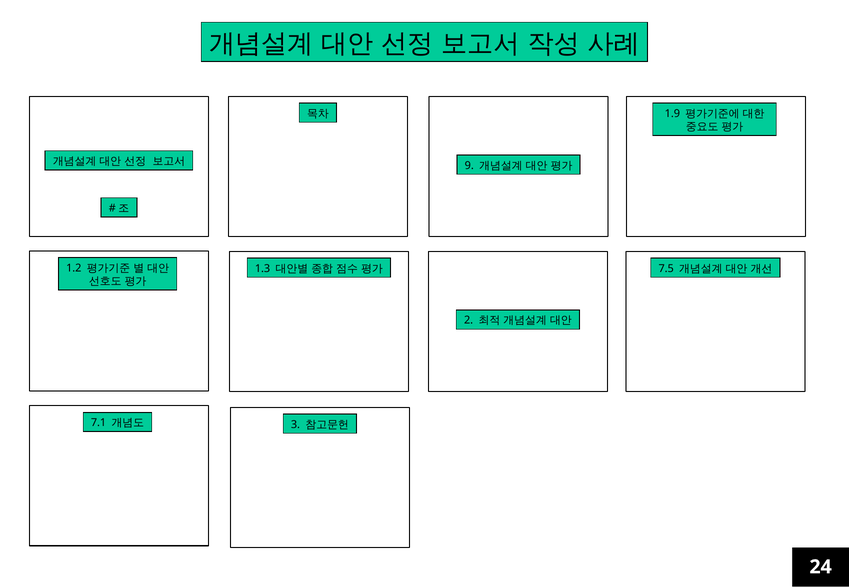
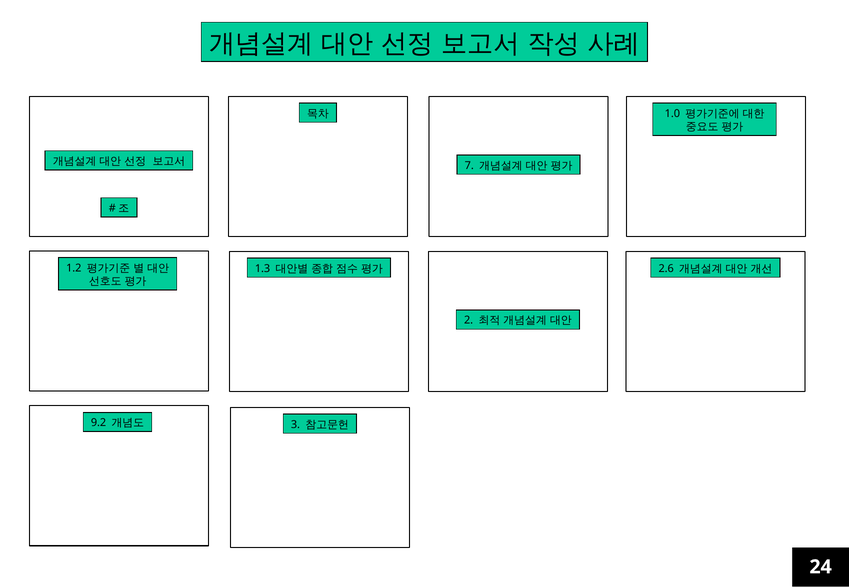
1.9: 1.9 -> 1.0
9: 9 -> 7
7.5: 7.5 -> 2.6
7.1: 7.1 -> 9.2
